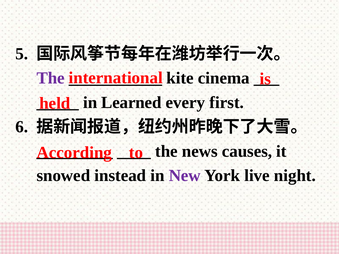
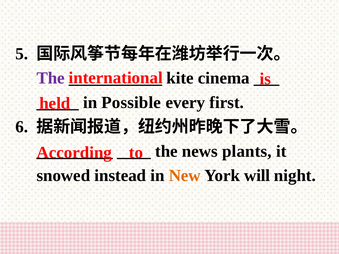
Learned: Learned -> Possible
causes: causes -> plants
New colour: purple -> orange
live: live -> will
